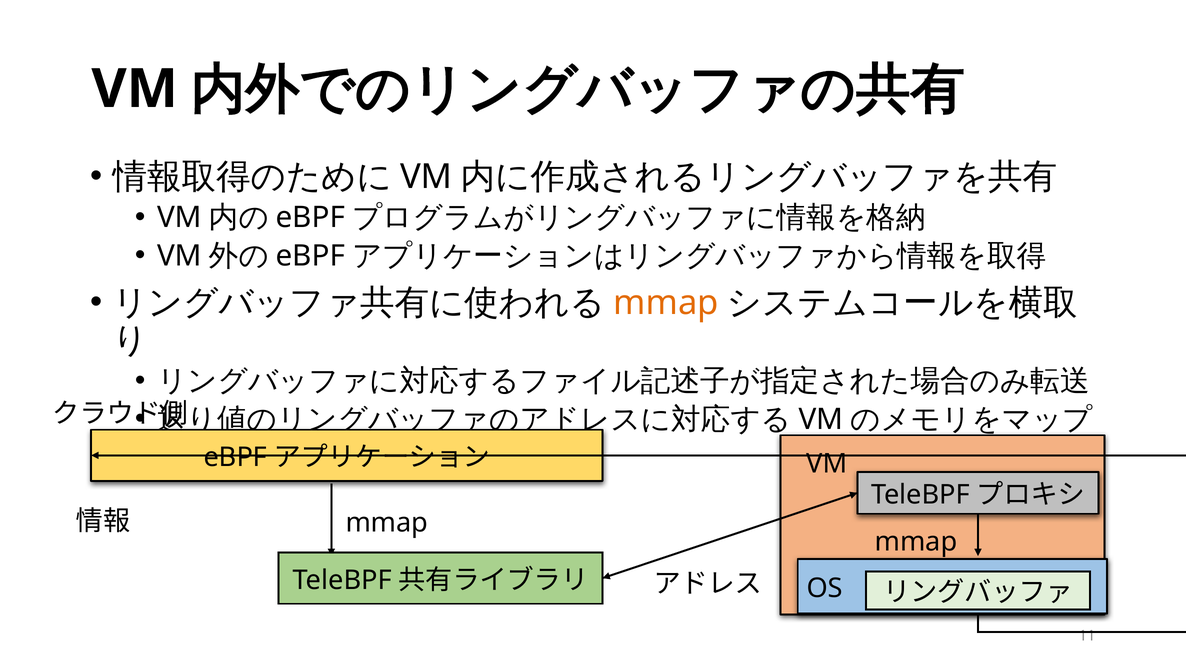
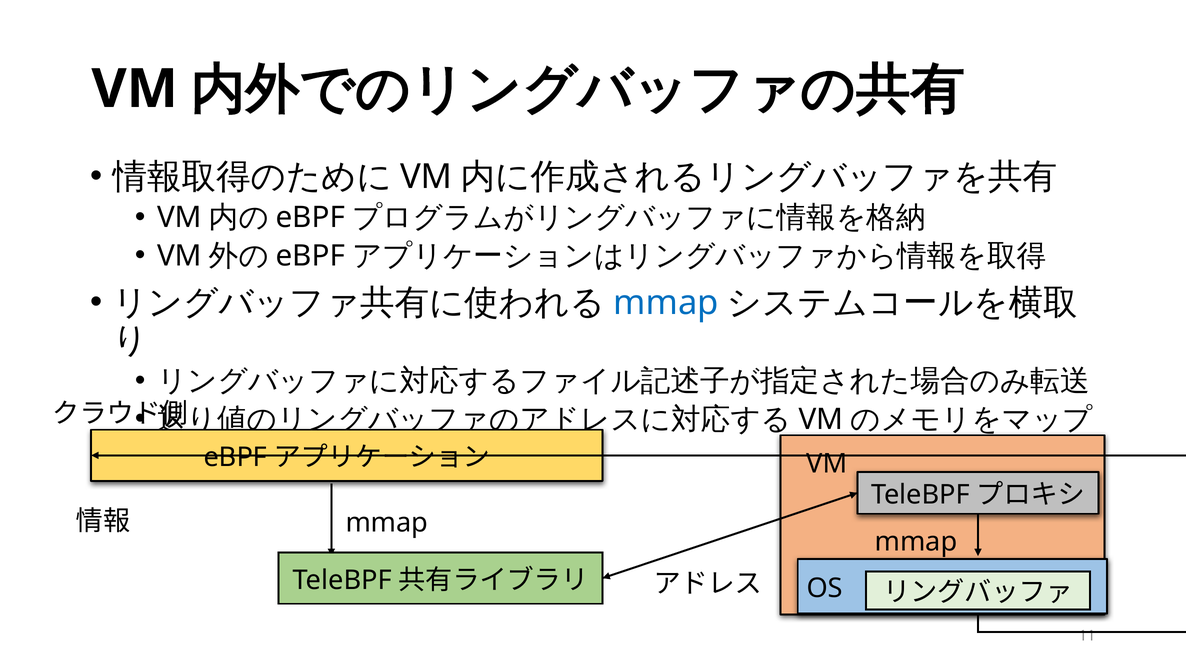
mmap at (666, 303) colour: orange -> blue
